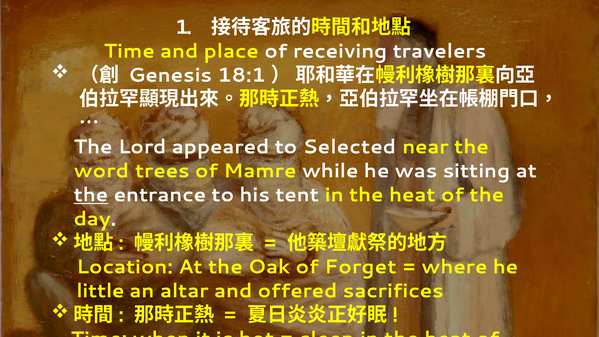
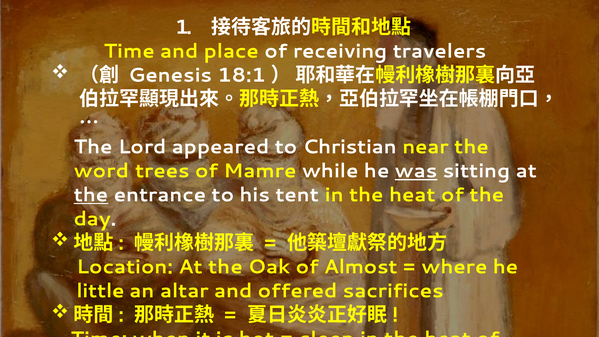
Selected: Selected -> Christian
was underline: none -> present
Forget: Forget -> Almost
